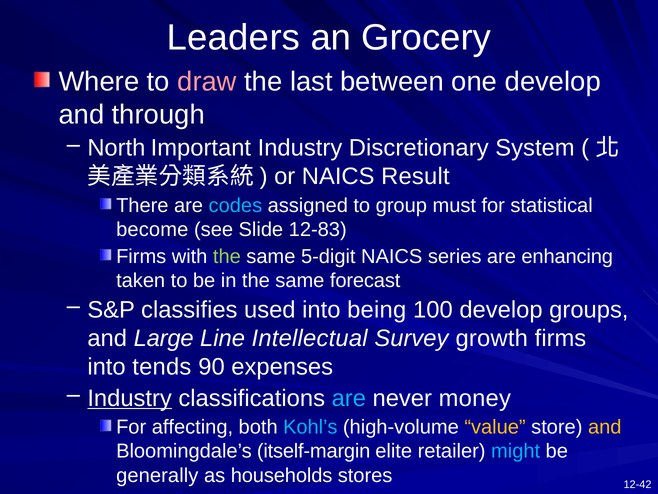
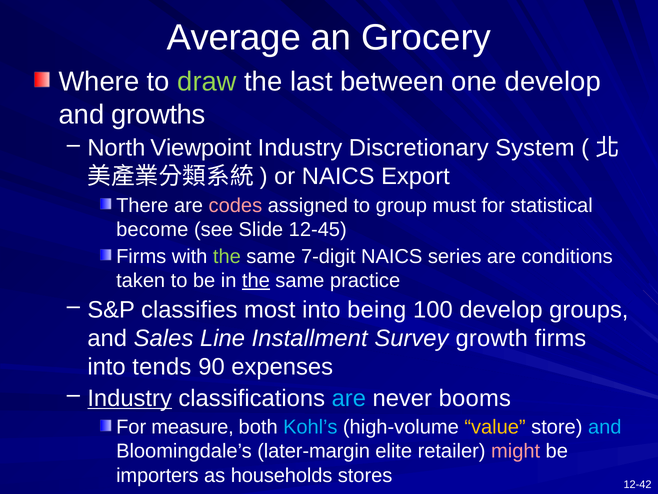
Leaders: Leaders -> Average
draw colour: pink -> light green
through: through -> growths
Important: Important -> Viewpoint
Result: Result -> Export
codes colour: light blue -> pink
12-83: 12-83 -> 12-45
5-digit: 5-digit -> 7-digit
enhancing: enhancing -> conditions
the at (256, 280) underline: none -> present
forecast: forecast -> practice
used: used -> most
Large: Large -> Sales
Intellectual: Intellectual -> Installment
money: money -> booms
affecting: affecting -> measure
and at (605, 427) colour: yellow -> light blue
itself-margin: itself-margin -> later-margin
might colour: light blue -> pink
generally: generally -> importers
